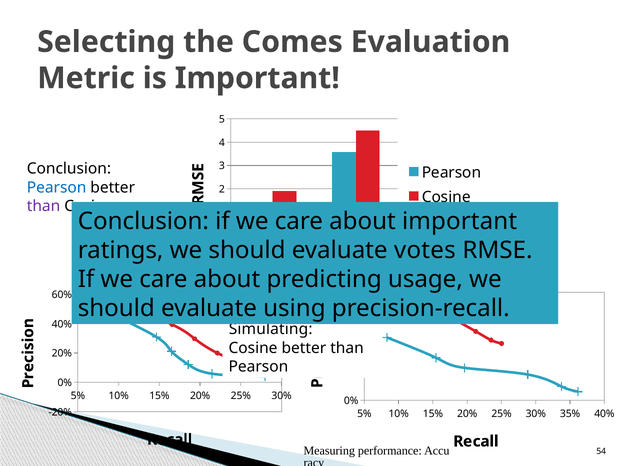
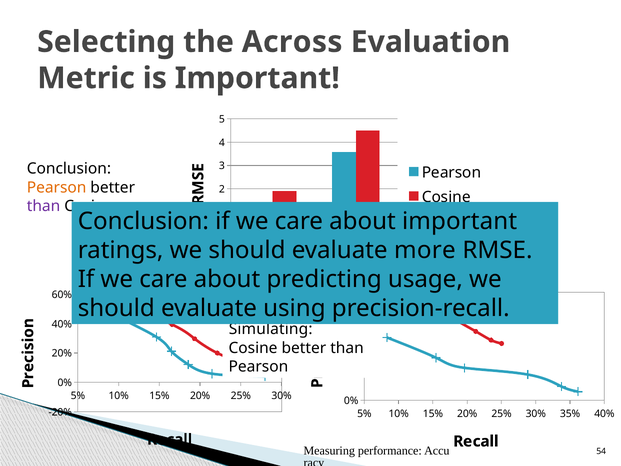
Comes: Comes -> Across
Pearson at (57, 187) colour: blue -> orange
votes: votes -> more
